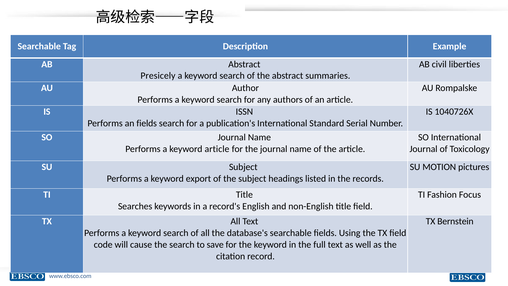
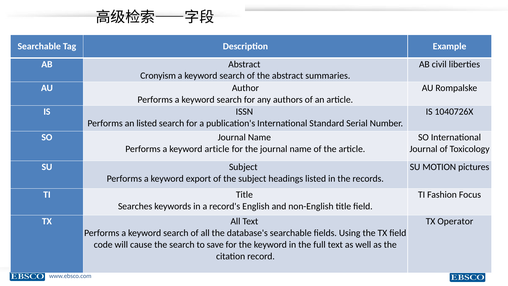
Presicely: Presicely -> Cronyism
an fields: fields -> listed
Bernstein: Bernstein -> Operator
